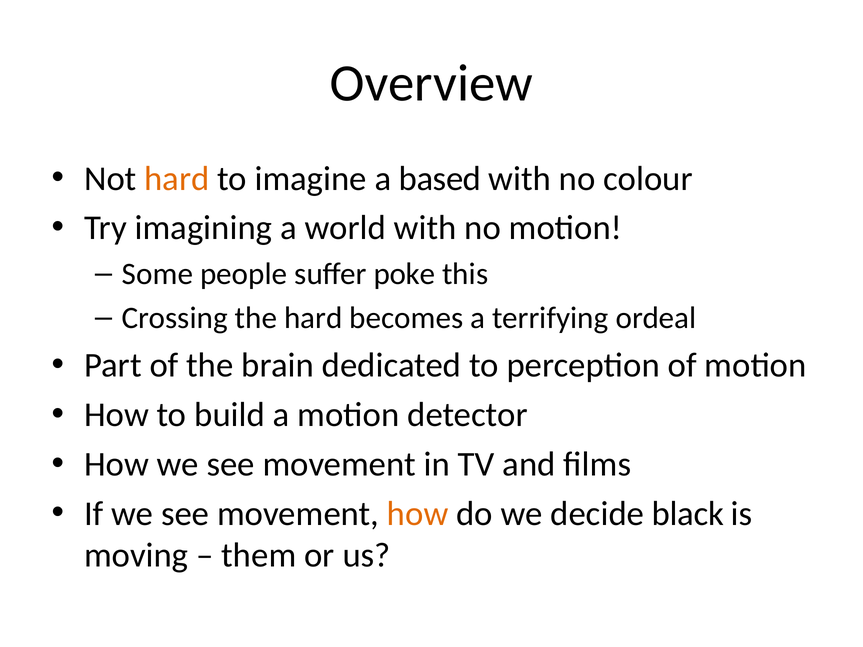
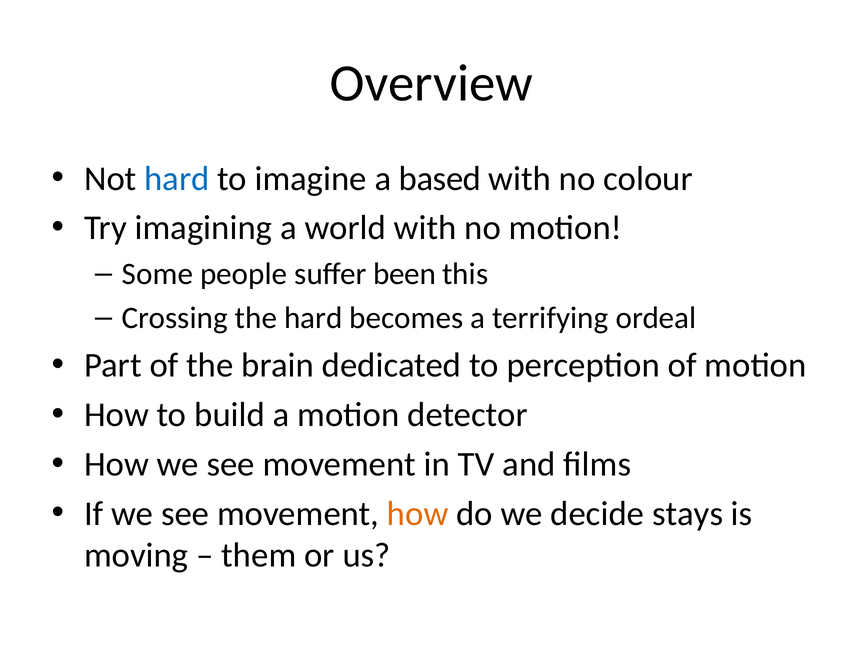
hard at (177, 179) colour: orange -> blue
poke: poke -> been
black: black -> stays
